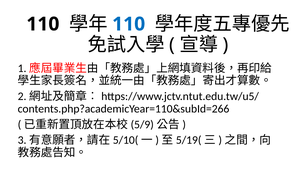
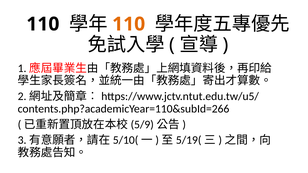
110 at (129, 24) colour: blue -> orange
